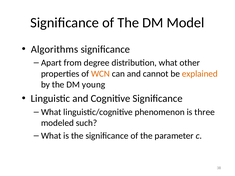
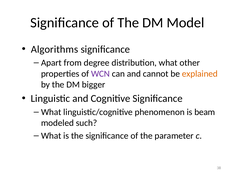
WCN colour: orange -> purple
young: young -> bigger
three: three -> beam
